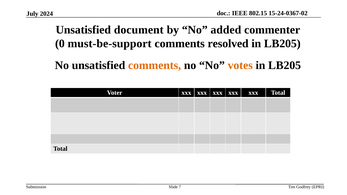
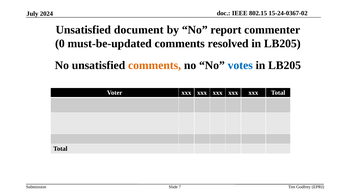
added: added -> report
must-be-support: must-be-support -> must-be-updated
votes colour: orange -> blue
